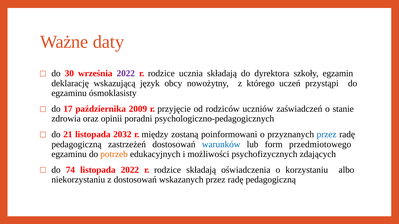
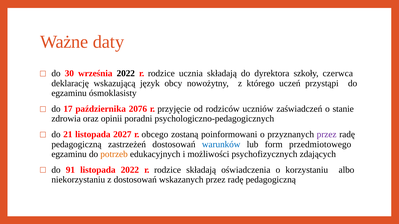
2022 at (126, 74) colour: purple -> black
egzamin: egzamin -> czerwca
2009: 2009 -> 2076
2032: 2032 -> 2027
między: między -> obcego
przez at (327, 135) colour: blue -> purple
74: 74 -> 91
